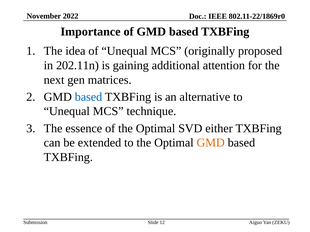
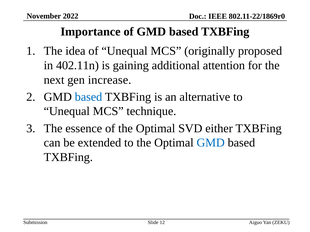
202.11n: 202.11n -> 402.11n
matrices: matrices -> increase
GMD at (211, 143) colour: orange -> blue
